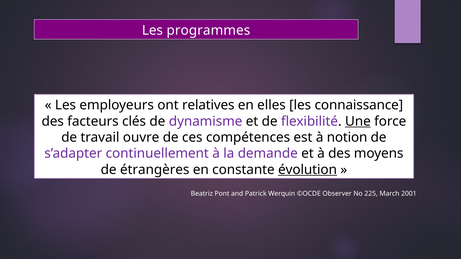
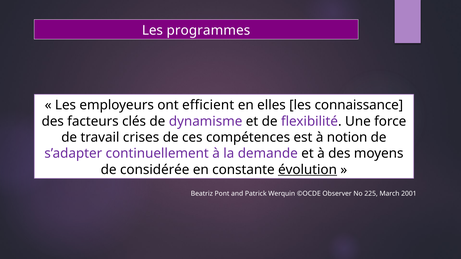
relatives: relatives -> efficient
Une underline: present -> none
ouvre: ouvre -> crises
étrangères: étrangères -> considérée
